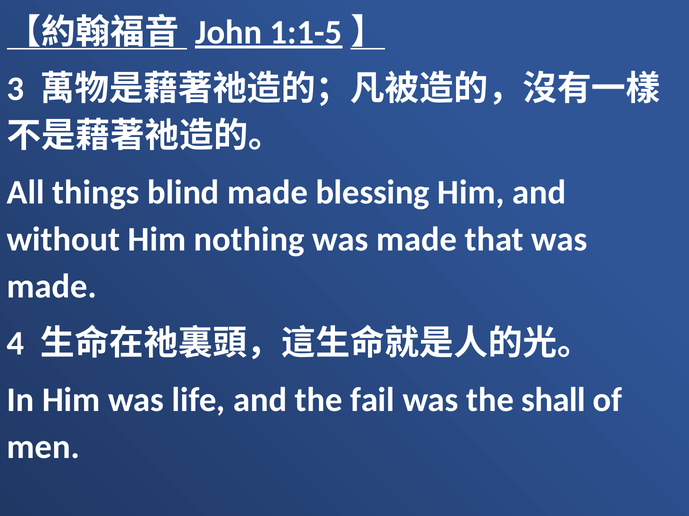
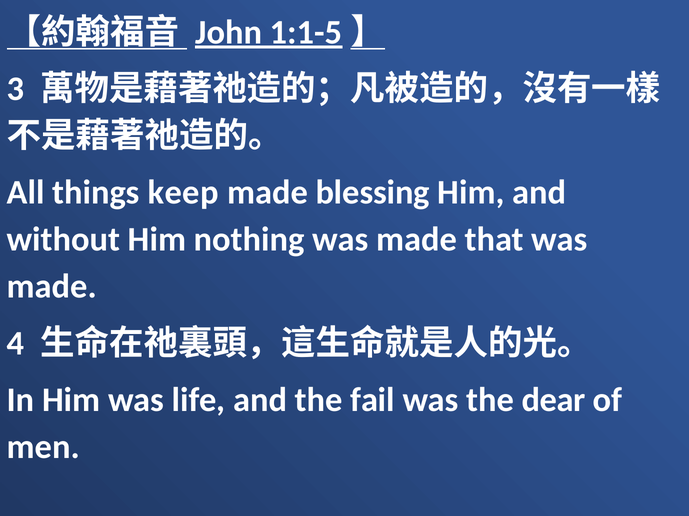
blind: blind -> keep
shall: shall -> dear
